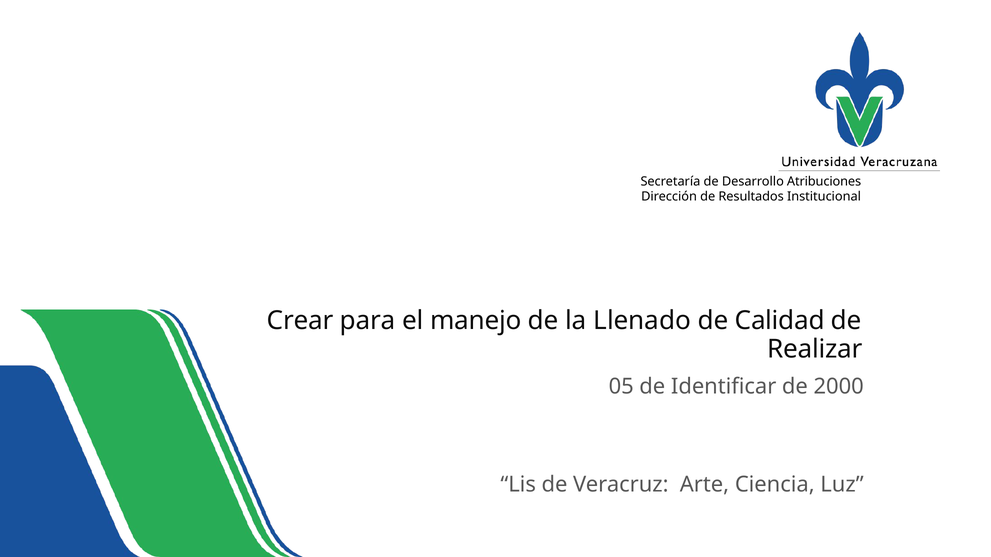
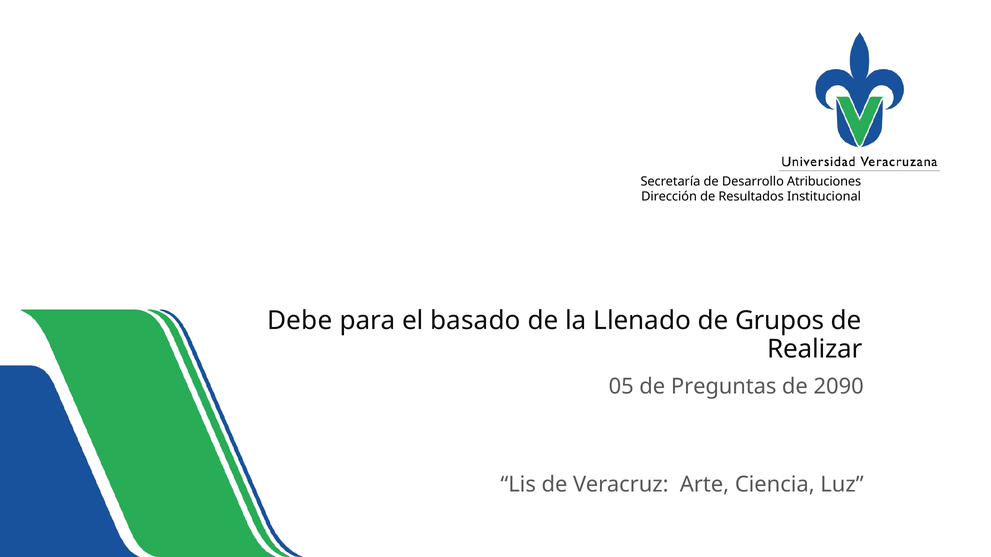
Crear: Crear -> Debe
manejo: manejo -> basado
Calidad: Calidad -> Grupos
Identificar: Identificar -> Preguntas
2000: 2000 -> 2090
